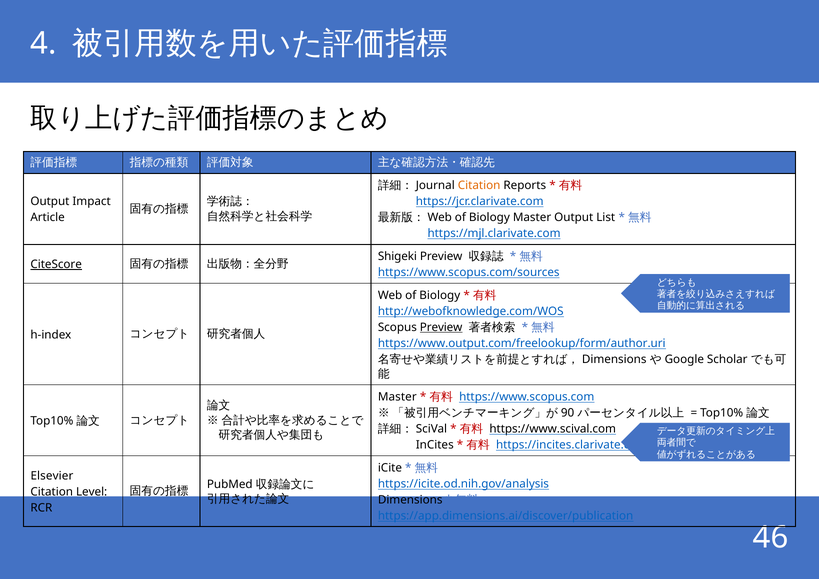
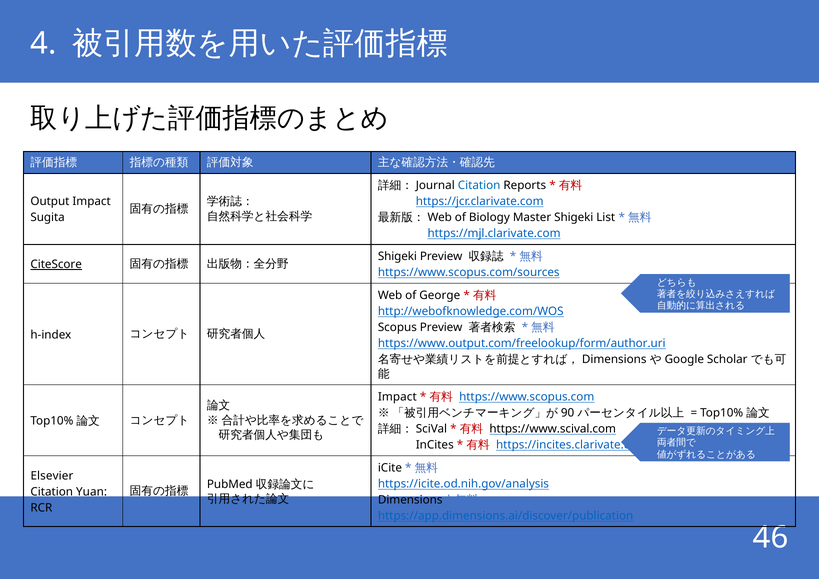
Citation at (479, 186) colour: orange -> blue
Master Output: Output -> Shigeki
Article: Article -> Sugita
Biology at (440, 295): Biology -> George
Preview at (441, 327) underline: present -> none
Master at (397, 397): Master -> Impact
Level: Level -> Yuan
